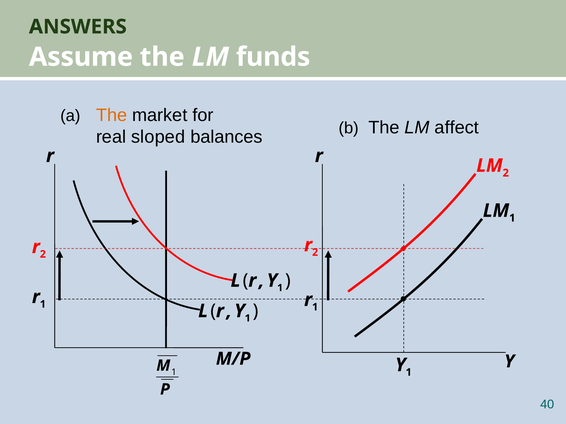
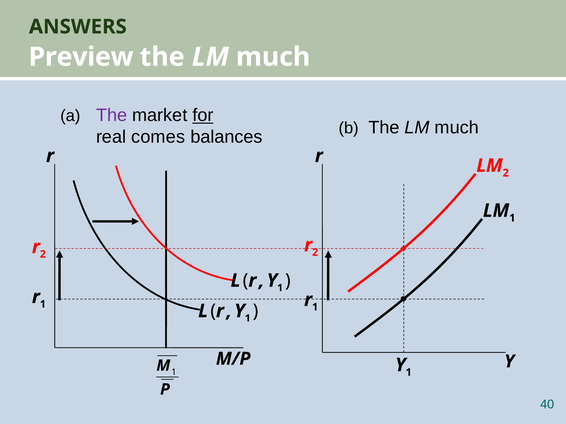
Assume: Assume -> Preview
funds at (273, 57): funds -> much
The at (112, 115) colour: orange -> purple
for underline: none -> present
sloped: sloped -> comes
b The LM affect: affect -> much
